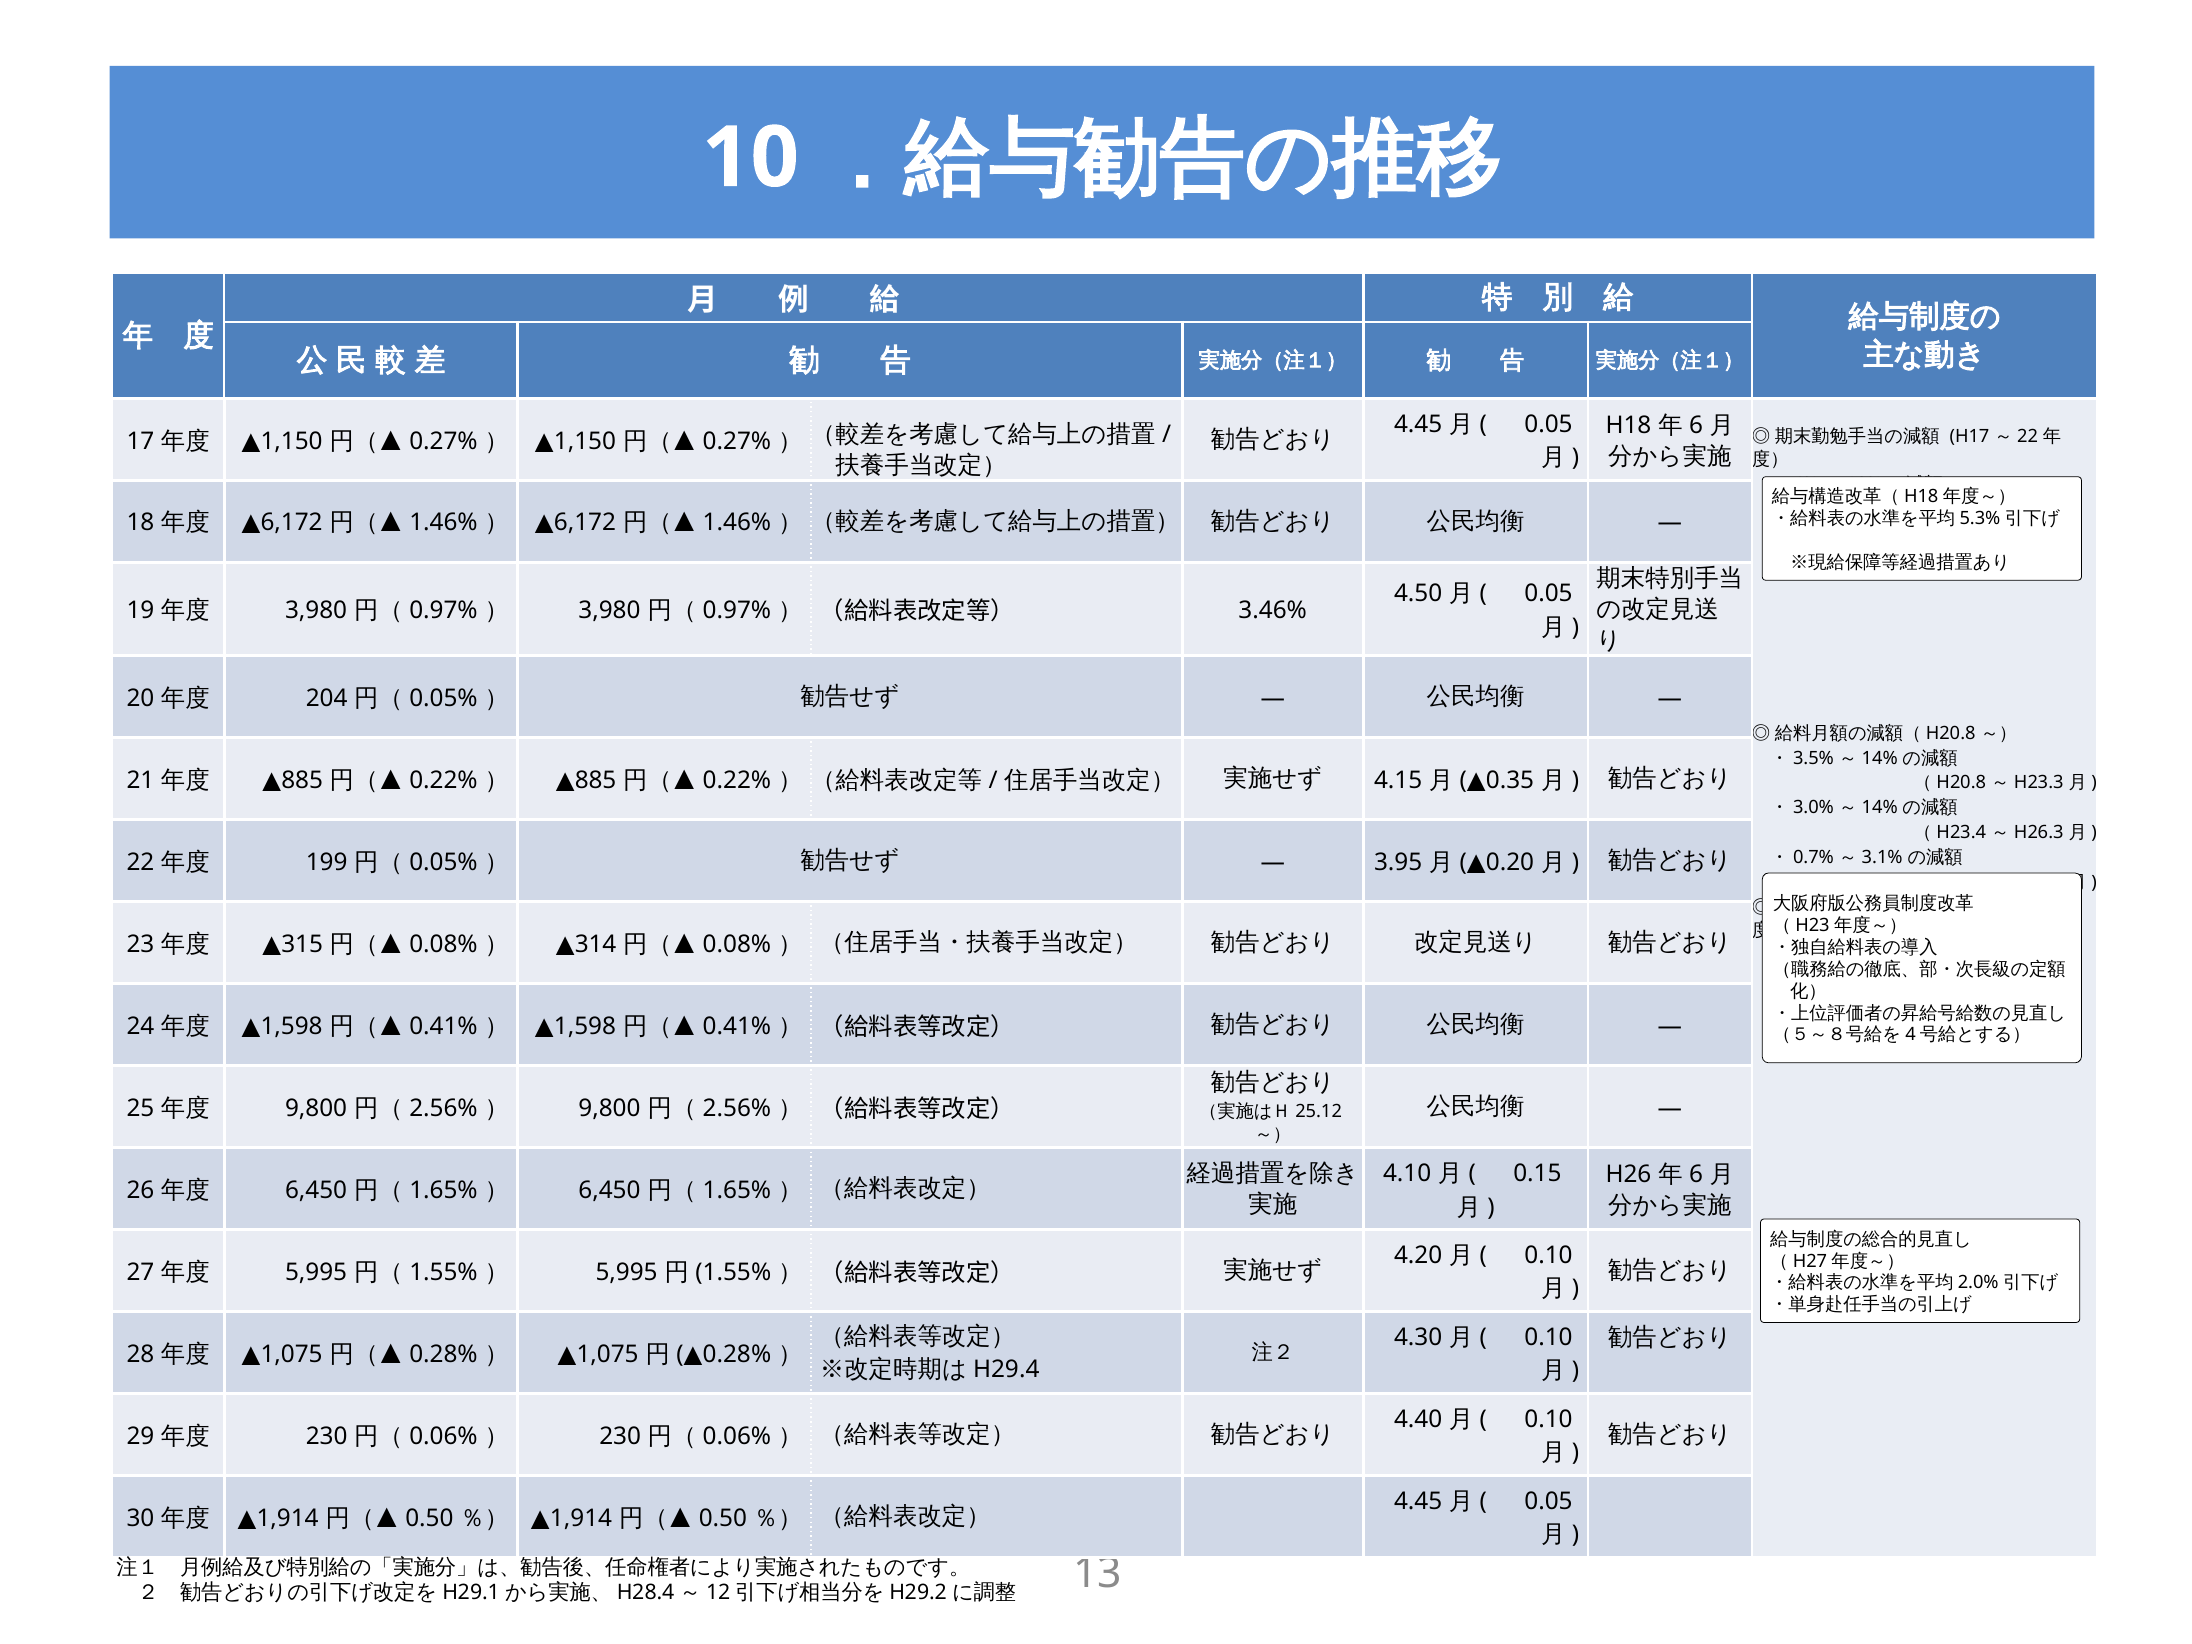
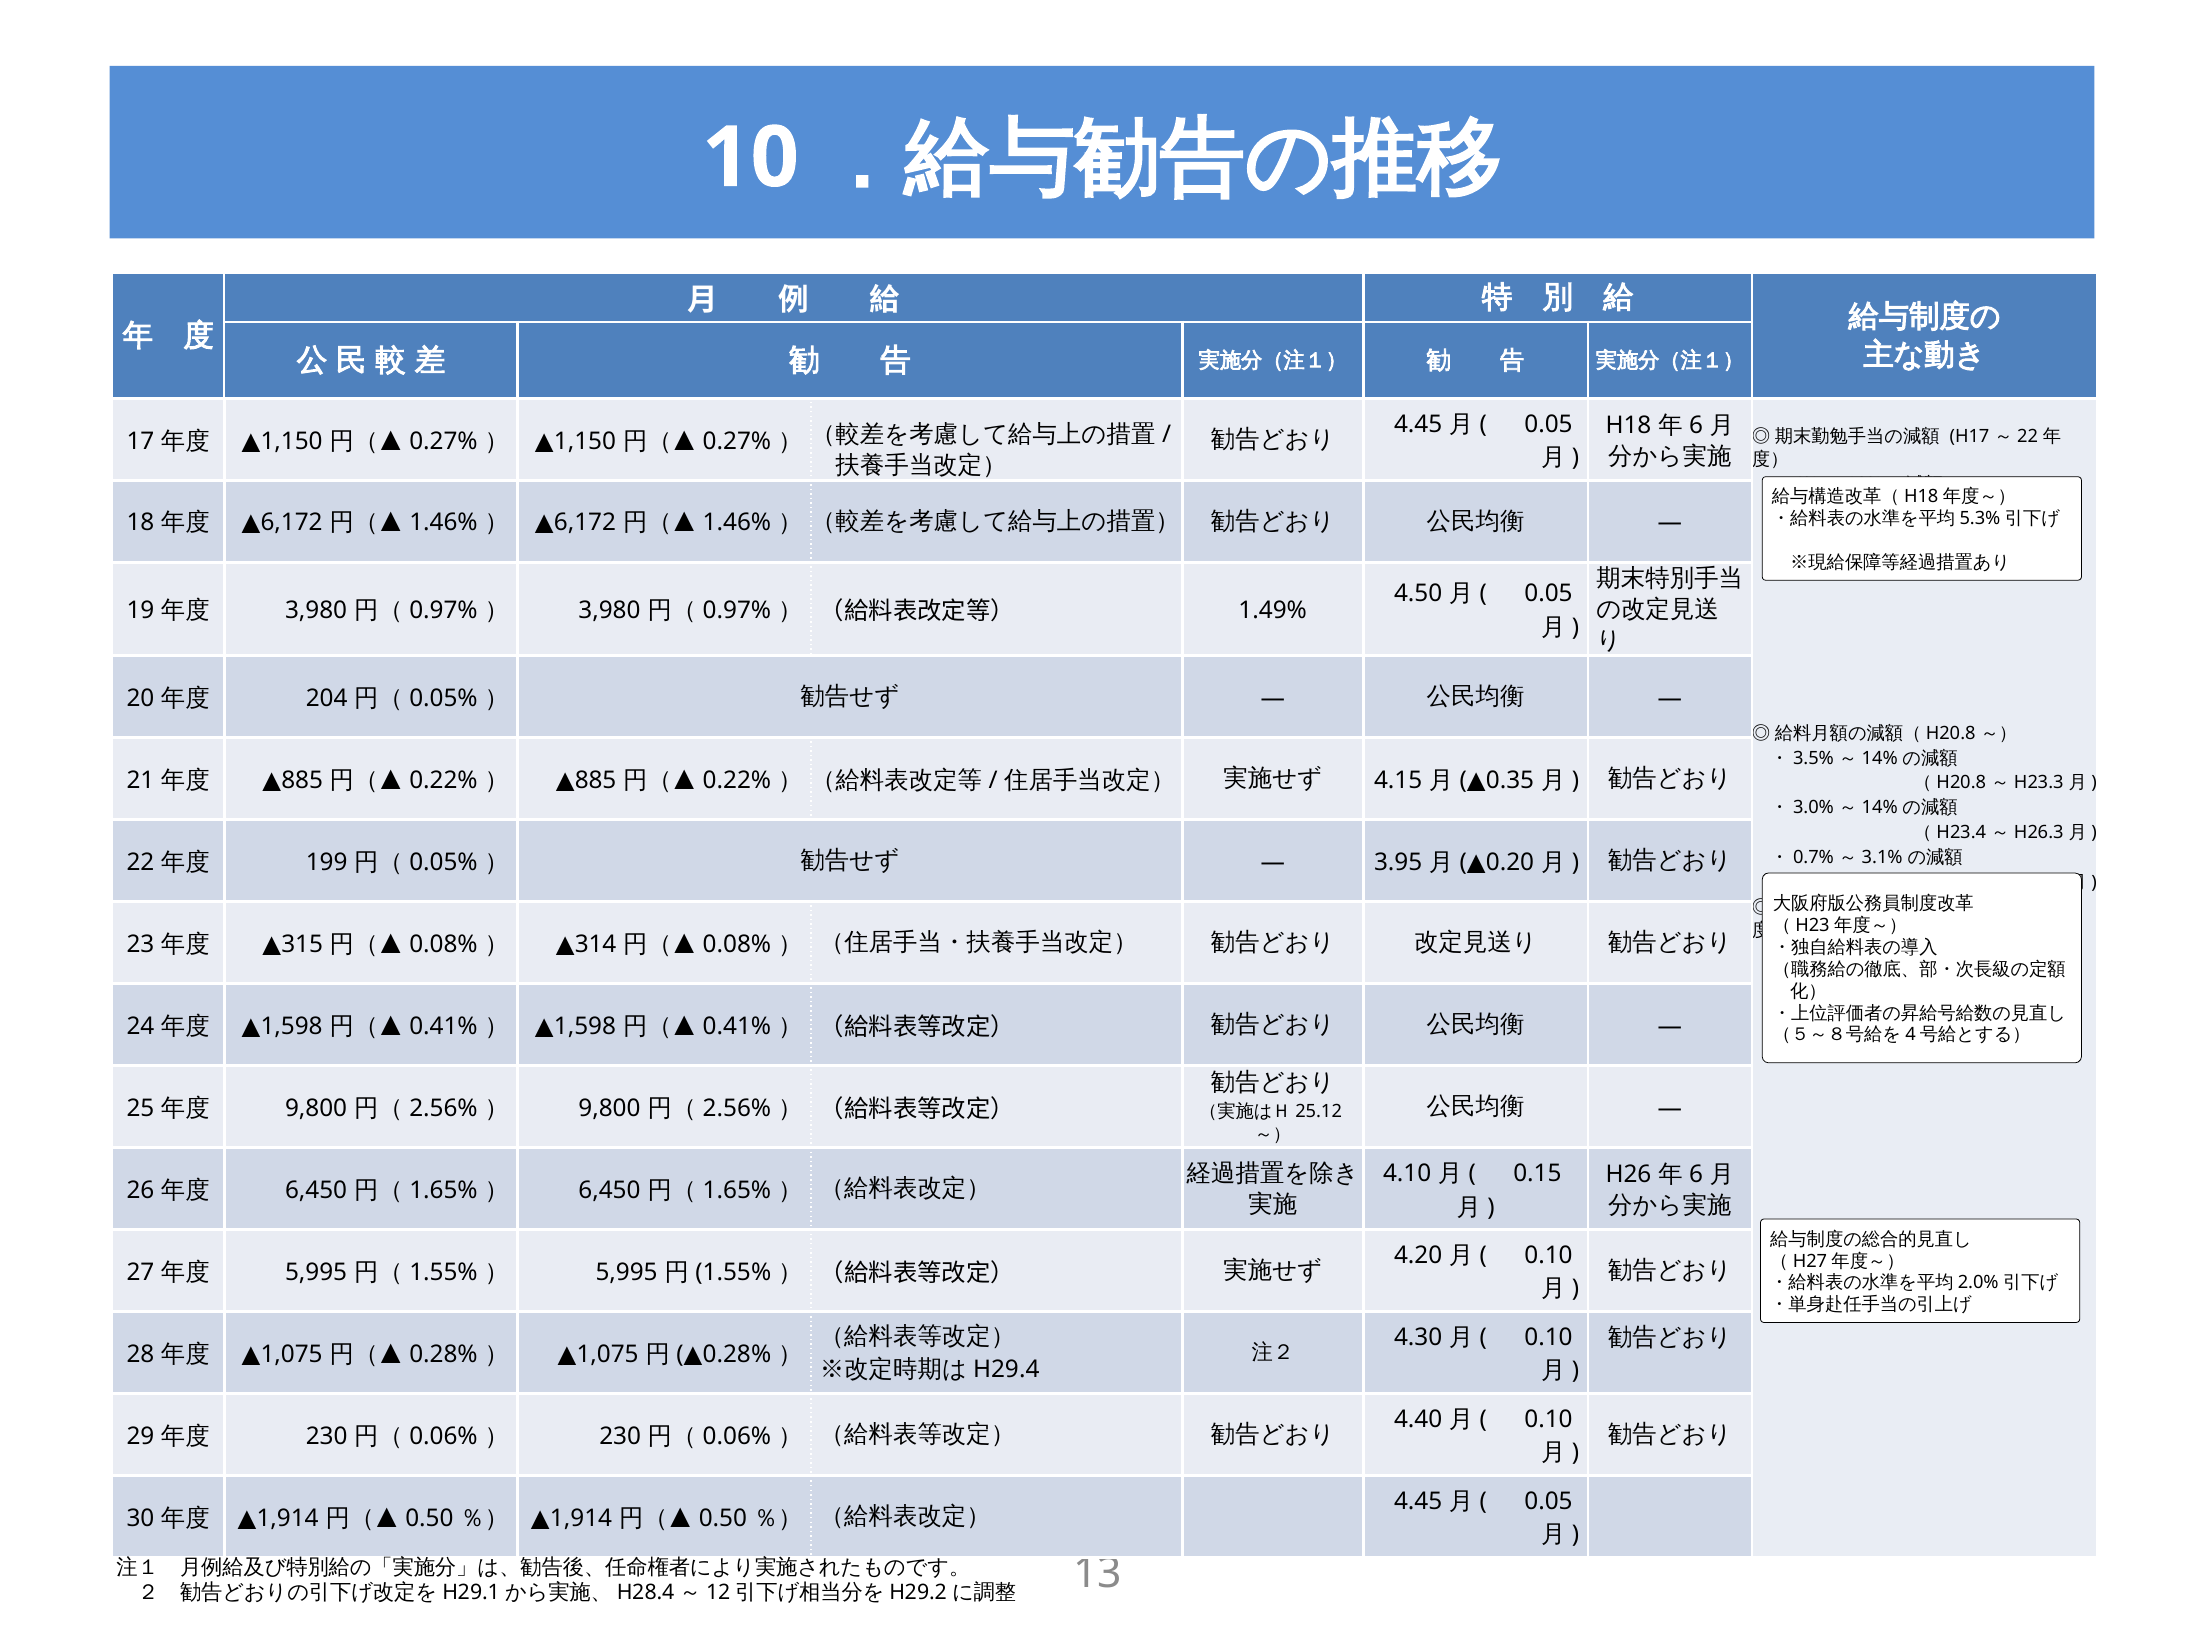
3.46%: 3.46% -> 1.49%
